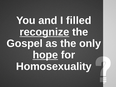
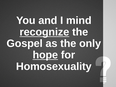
filled: filled -> mind
